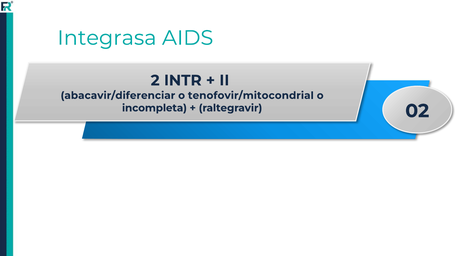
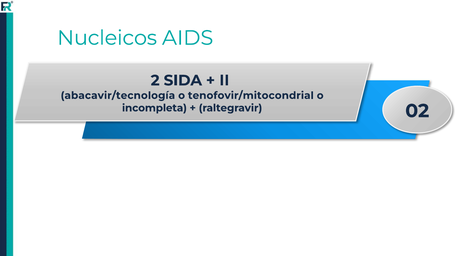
Integrasa: Integrasa -> Nucleicos
INTR: INTR -> SIDA
abacavir/diferenciar: abacavir/diferenciar -> abacavir/tecnología
